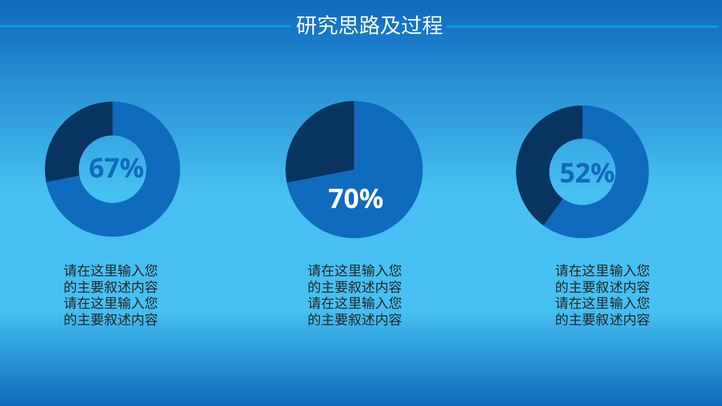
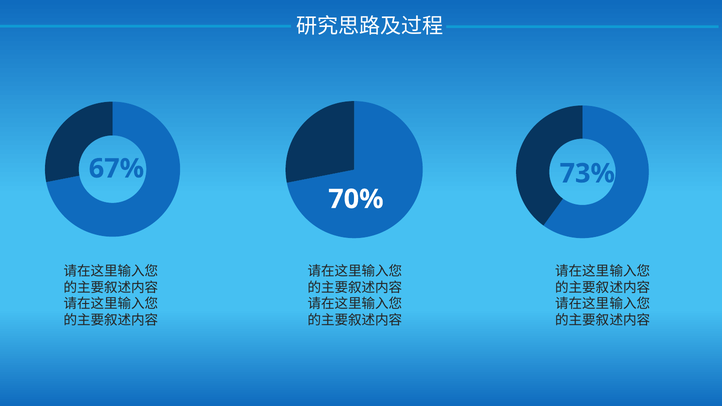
52%: 52% -> 73%
